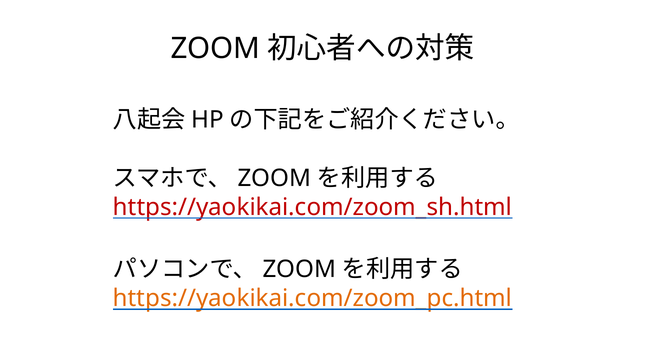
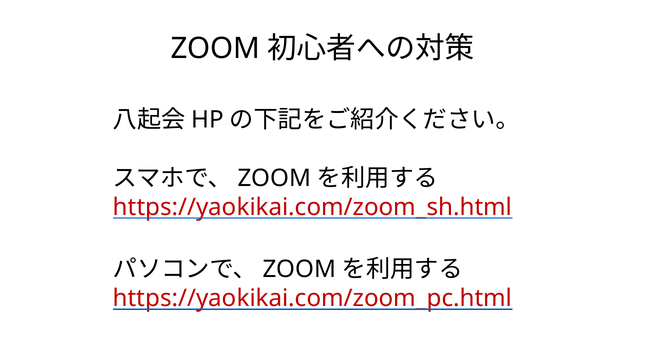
https://yaokikai.com/zoom_pc.html colour: orange -> red
